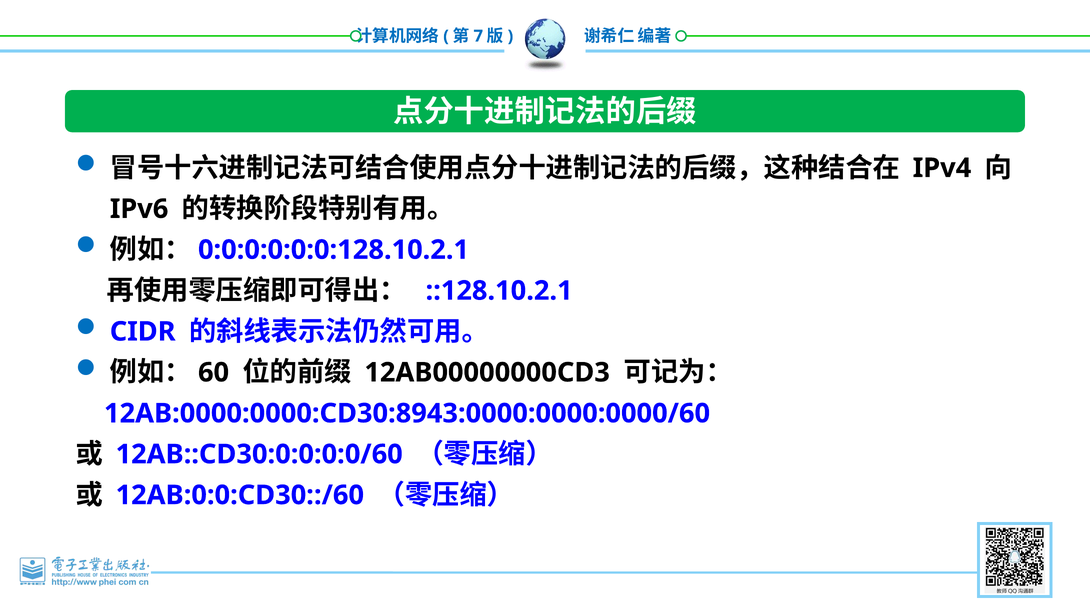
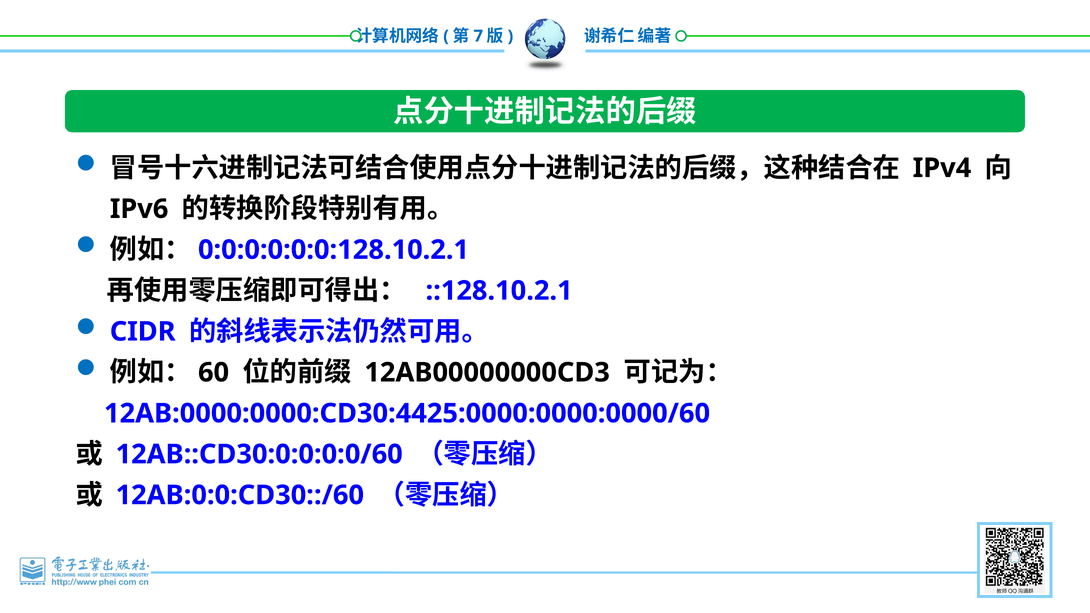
12AB:0000:0000:CD30:8943:0000:0000:0000/60: 12AB:0000:0000:CD30:8943:0000:0000:0000/60 -> 12AB:0000:0000:CD30:4425:0000:0000:0000/60
